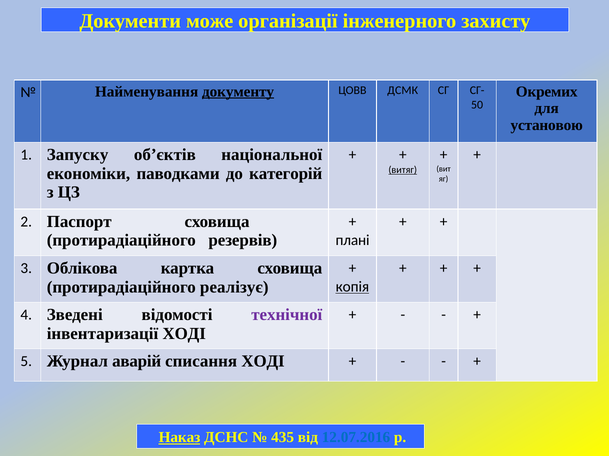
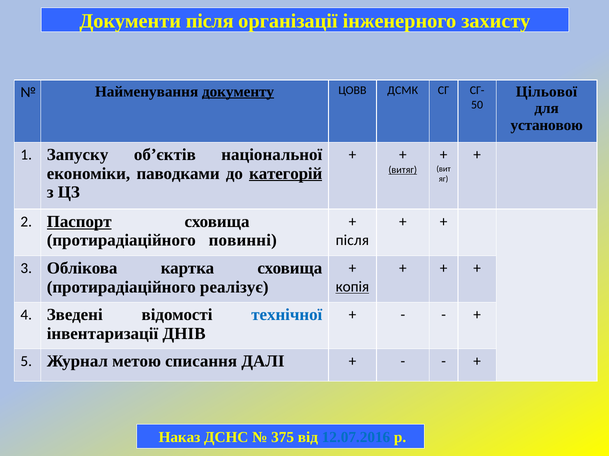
Документи може: може -> після
Окремих: Окремих -> Цільової
категорій underline: none -> present
Паспорт underline: none -> present
резервів: резервів -> повинні
плані at (353, 240): плані -> після
технічної colour: purple -> blue
інвентаризації ХОДІ: ХОДІ -> ДНІВ
аварій: аварій -> метою
списання ХОДІ: ХОДІ -> ДАЛІ
Наказ underline: present -> none
435: 435 -> 375
